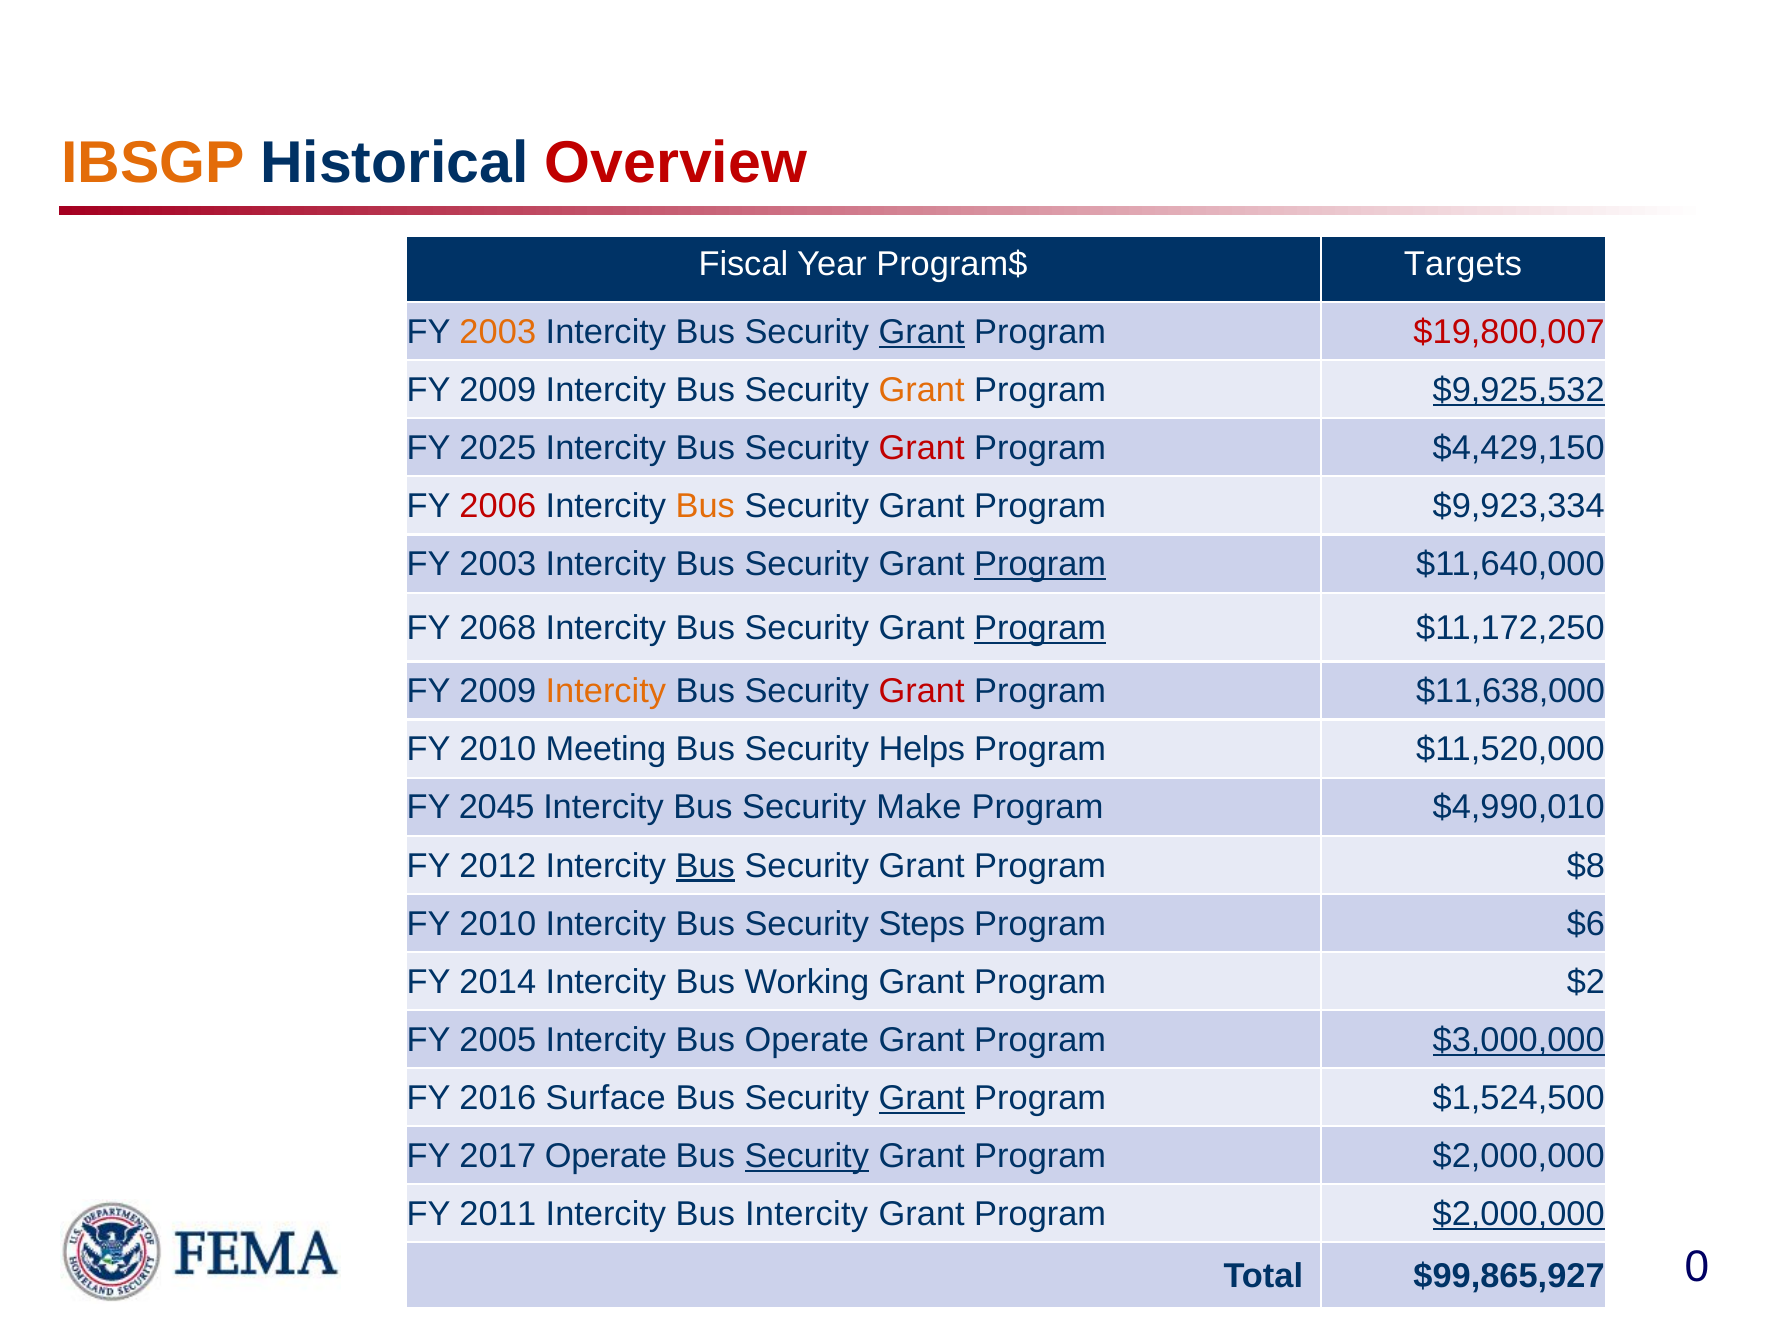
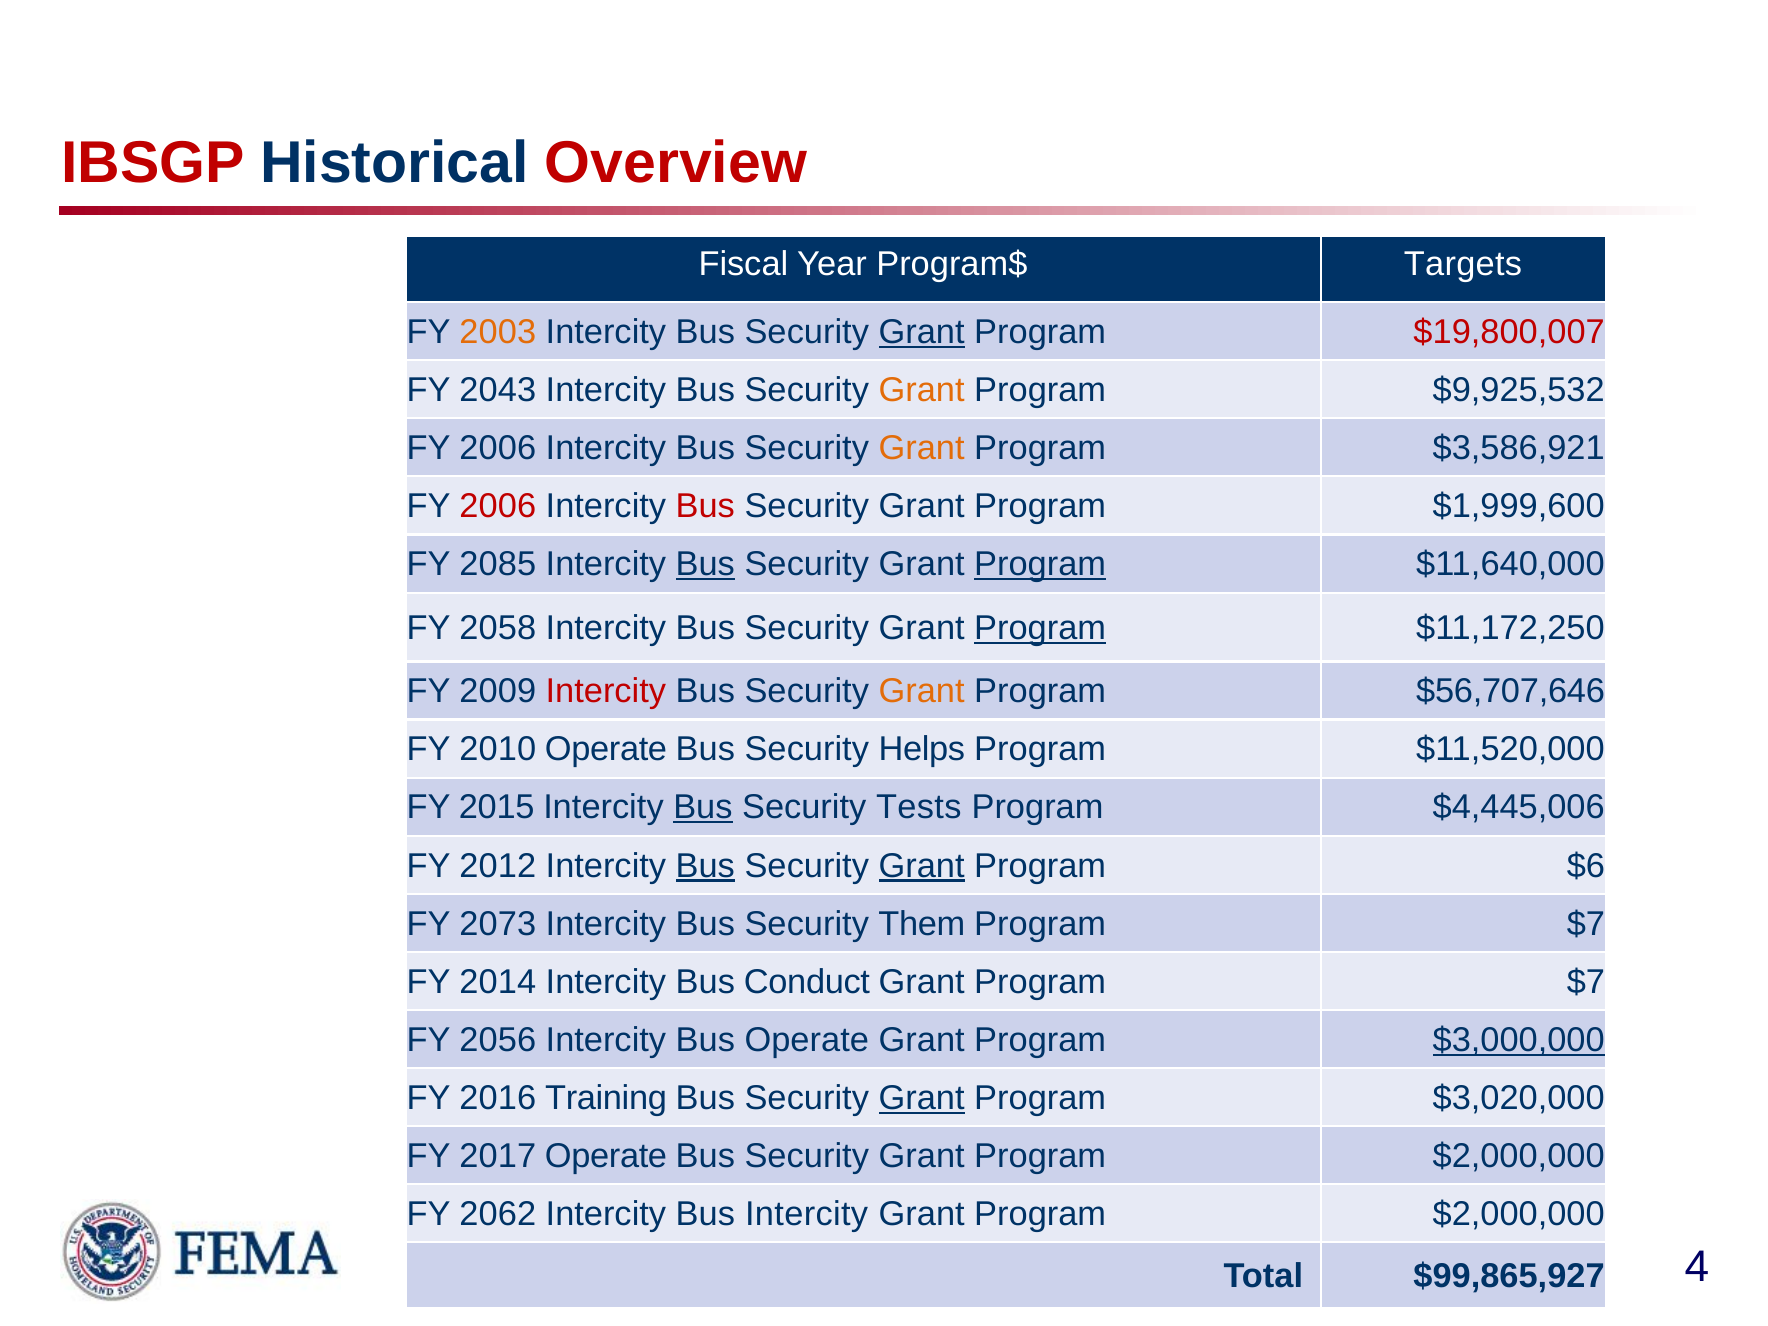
IBSGP colour: orange -> red
2009 at (498, 390): 2009 -> 2043
$9,925,532 underline: present -> none
2025 at (498, 448): 2025 -> 2006
Grant at (922, 448) colour: red -> orange
$4,429,150: $4,429,150 -> $3,586,921
Bus at (705, 507) colour: orange -> red
$9,923,334: $9,923,334 -> $1,999,600
2003 at (498, 565): 2003 -> 2085
Bus at (705, 565) underline: none -> present
2068: 2068 -> 2058
Intercity at (606, 692) colour: orange -> red
Grant at (922, 692) colour: red -> orange
$11,638,000: $11,638,000 -> $56,707,646
2010 Meeting: Meeting -> Operate
2045: 2045 -> 2015
Bus at (703, 808) underline: none -> present
Make: Make -> Tests
$4,990,010: $4,990,010 -> $4,445,006
Grant at (922, 866) underline: none -> present
$8: $8 -> $6
2010 at (498, 924): 2010 -> 2073
Steps: Steps -> Them
$6 at (1586, 924): $6 -> $7
Working: Working -> Conduct
Grant Program $2: $2 -> $7
2005: 2005 -> 2056
Surface: Surface -> Training
$1,524,500: $1,524,500 -> $3,020,000
Security at (807, 1156) underline: present -> none
2011: 2011 -> 2062
$2,000,000 at (1519, 1214) underline: present -> none
0: 0 -> 4
